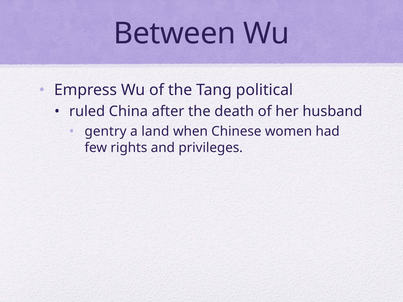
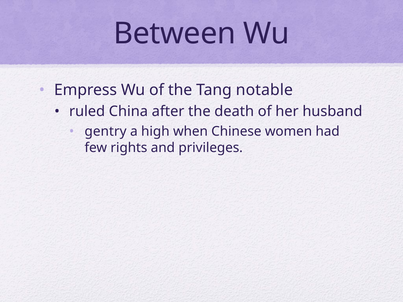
political: political -> notable
land: land -> high
